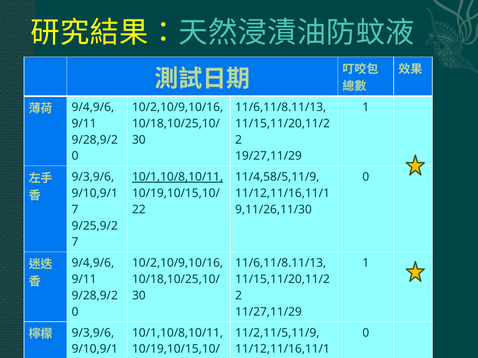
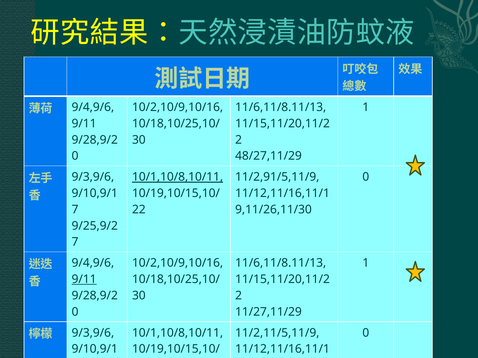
19/27,11/29: 19/27,11/29 -> 48/27,11/29
11/4,58/5,11/9: 11/4,58/5,11/9 -> 11/2,91/5,11/9
9/11 at (84, 280) underline: none -> present
